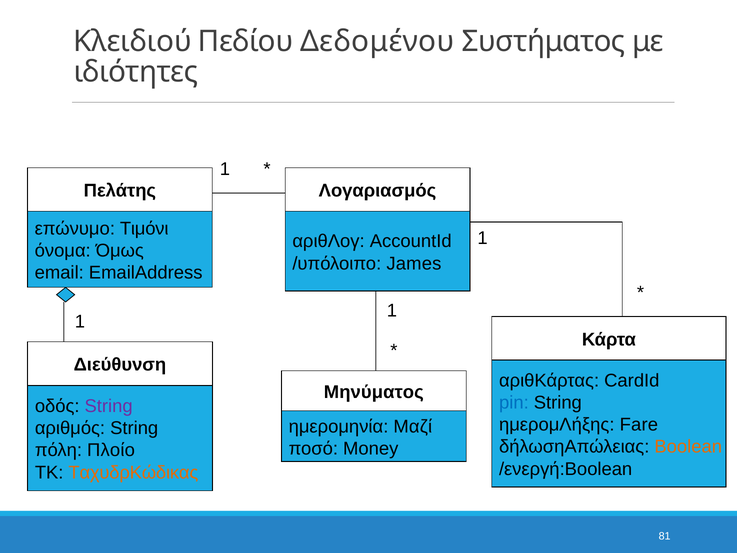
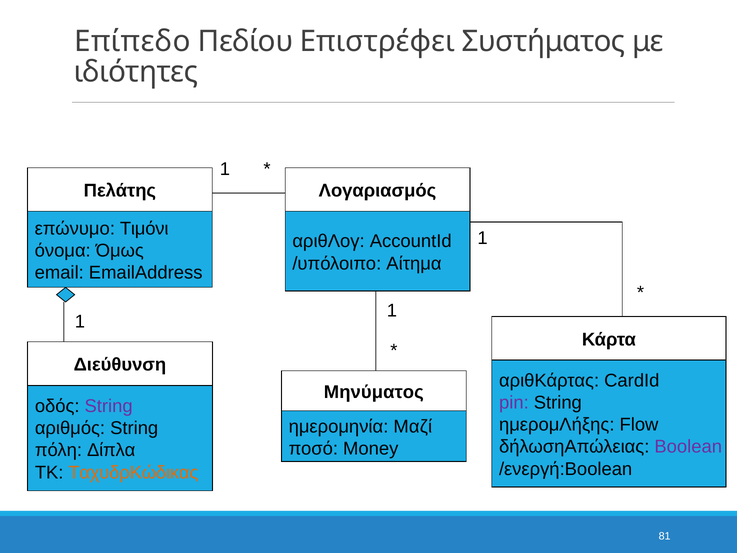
Κλειδιού: Κλειδιού -> Επίπεδο
Δεδομένου: Δεδομένου -> Επιστρέφει
James: James -> Αίτημα
pin colour: blue -> purple
Fare: Fare -> Flow
Boolean colour: orange -> purple
Πλοίο: Πλοίο -> Δίπλα
